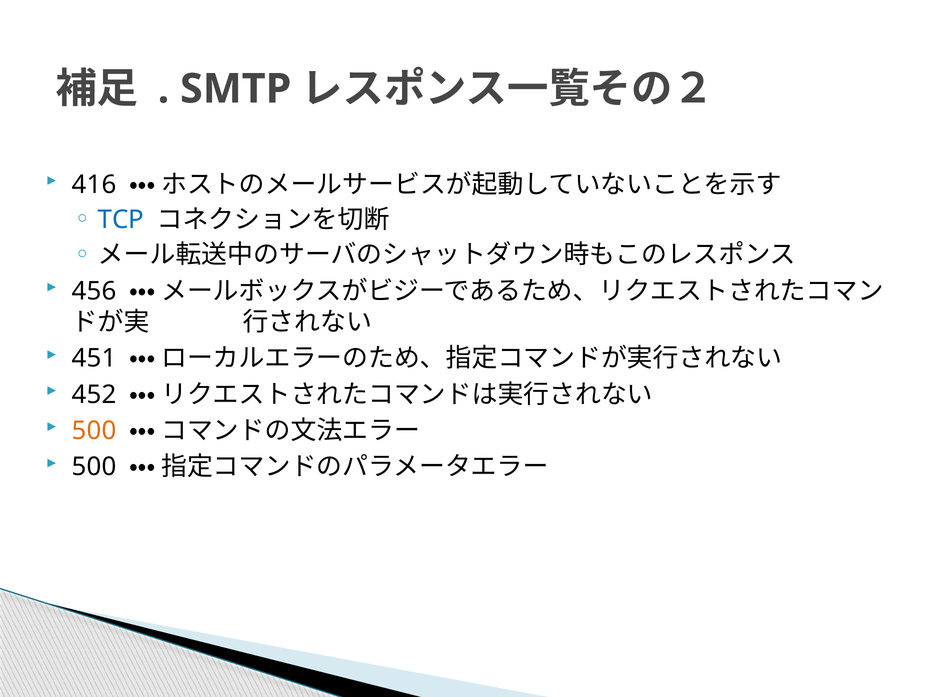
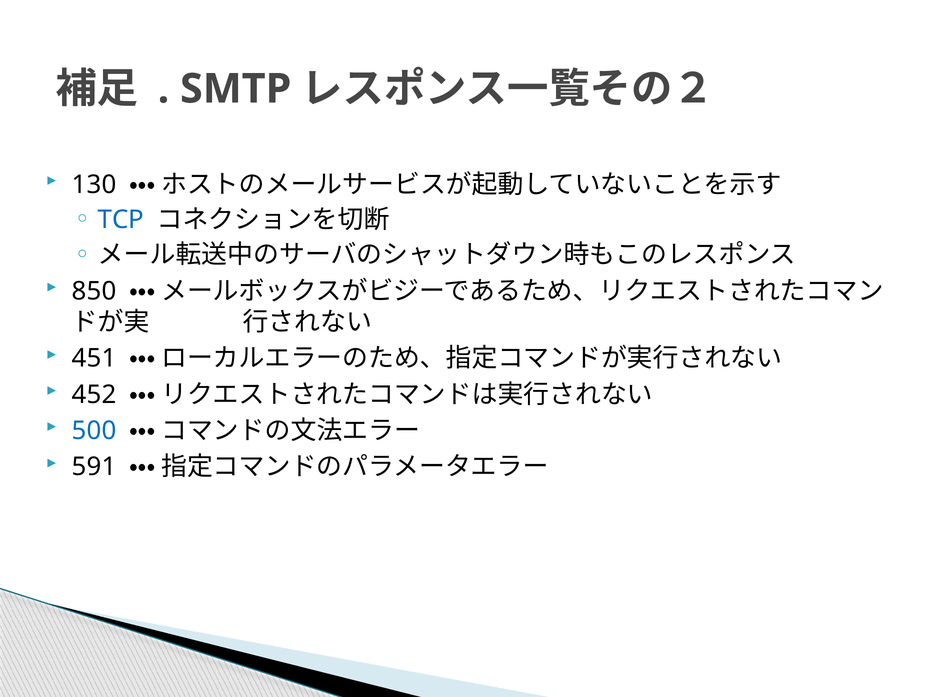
416: 416 -> 130
456: 456 -> 850
500 at (94, 431) colour: orange -> blue
500 at (94, 467): 500 -> 591
